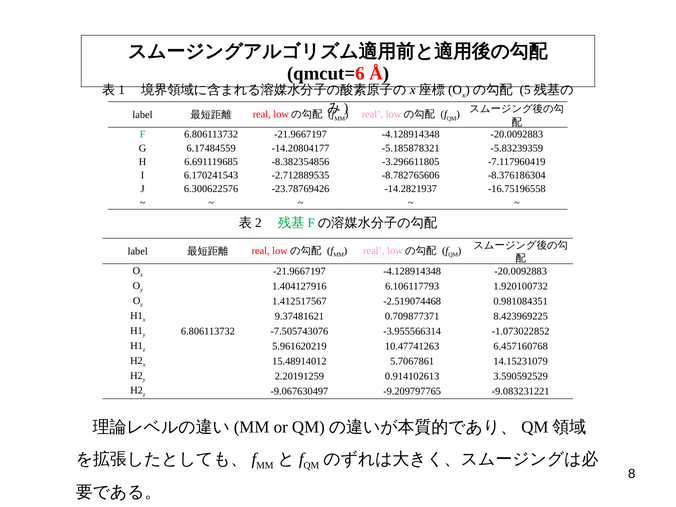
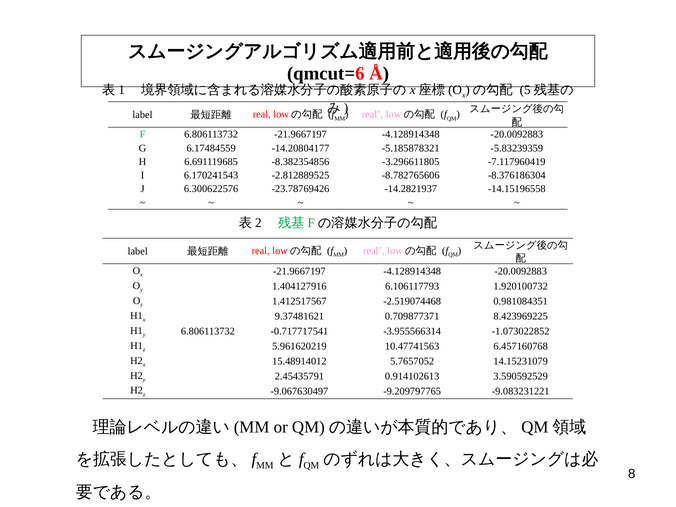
-2.712889535: -2.712889535 -> -2.812889525
-16.75196558: -16.75196558 -> -14.15196558
-7.505743076: -7.505743076 -> -0.717717541
10.47741263: 10.47741263 -> 10.47741563
5.7067861: 5.7067861 -> 5.7657052
2.20191259: 2.20191259 -> 2.45435791
